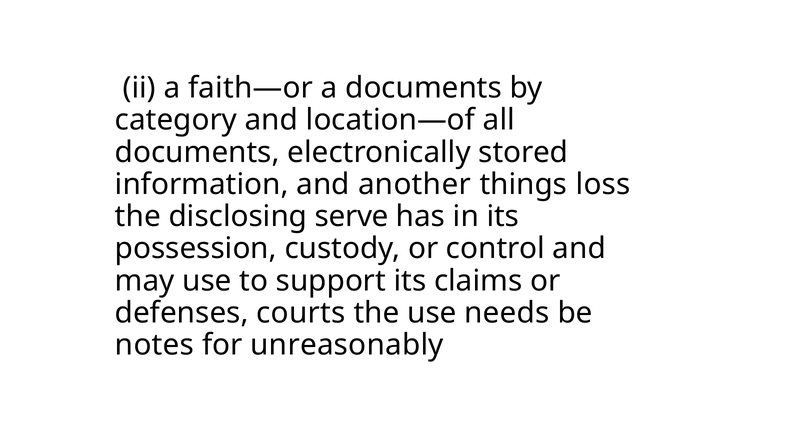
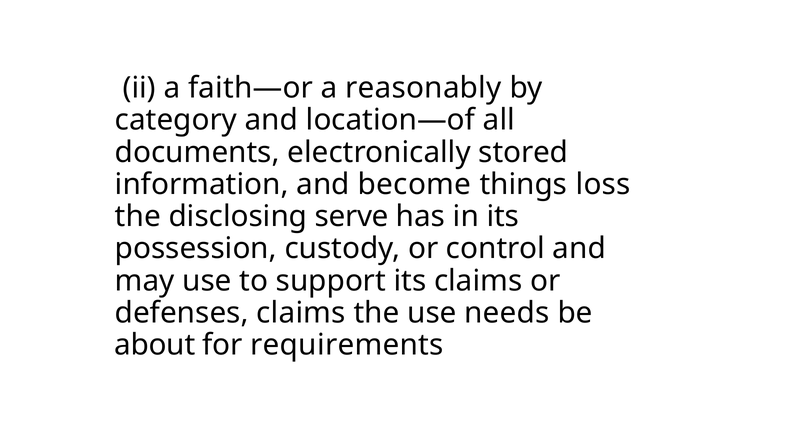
a documents: documents -> reasonably
another: another -> become
defenses courts: courts -> claims
notes: notes -> about
unreasonably: unreasonably -> requirements
